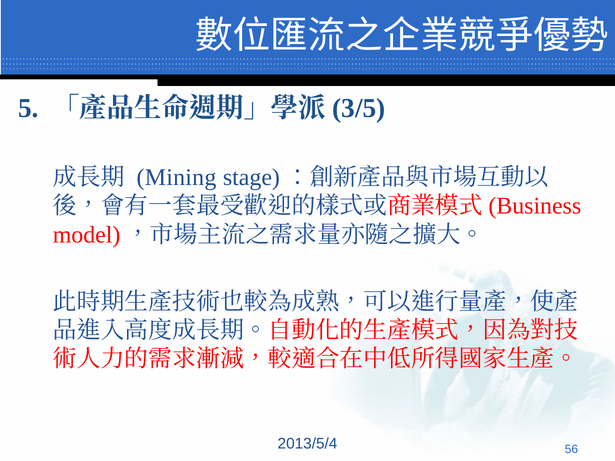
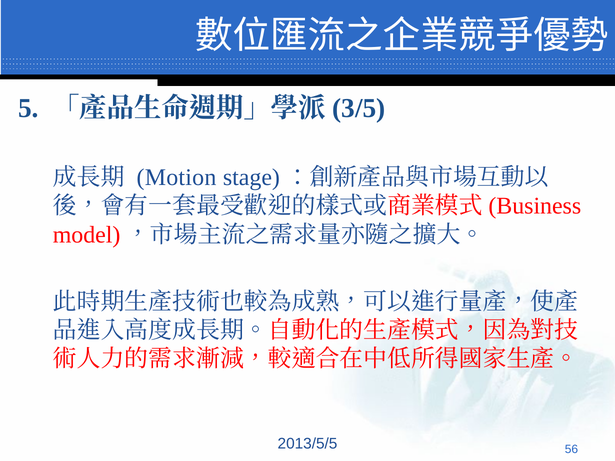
Mining: Mining -> Motion
2013/5/4: 2013/5/4 -> 2013/5/5
